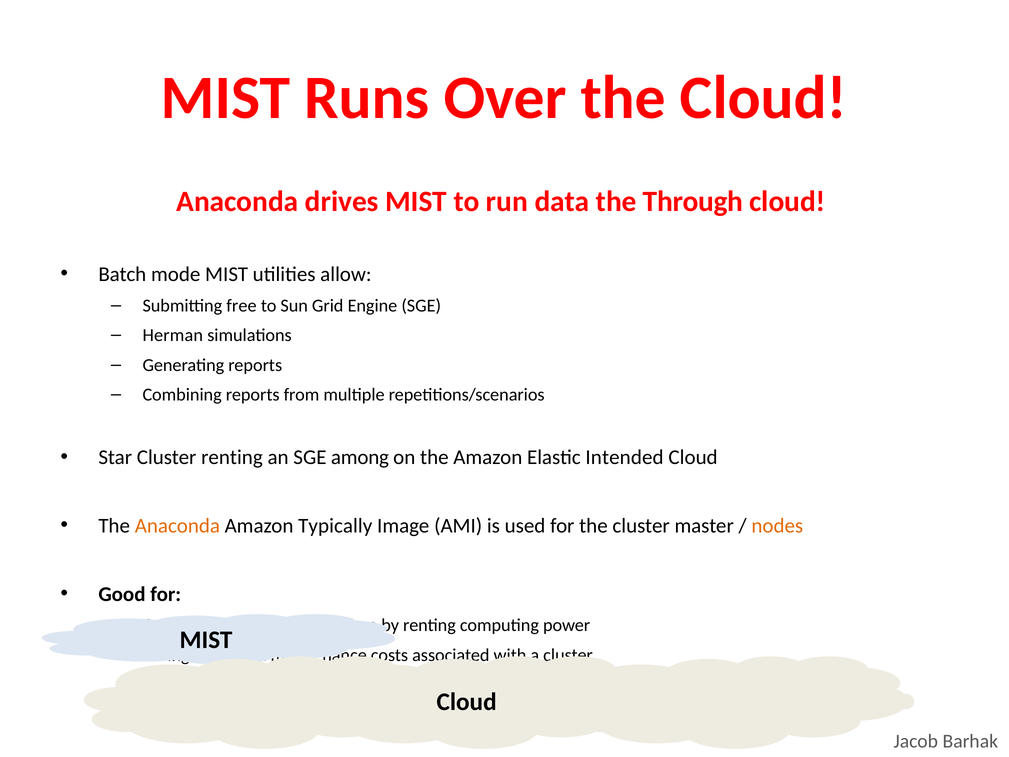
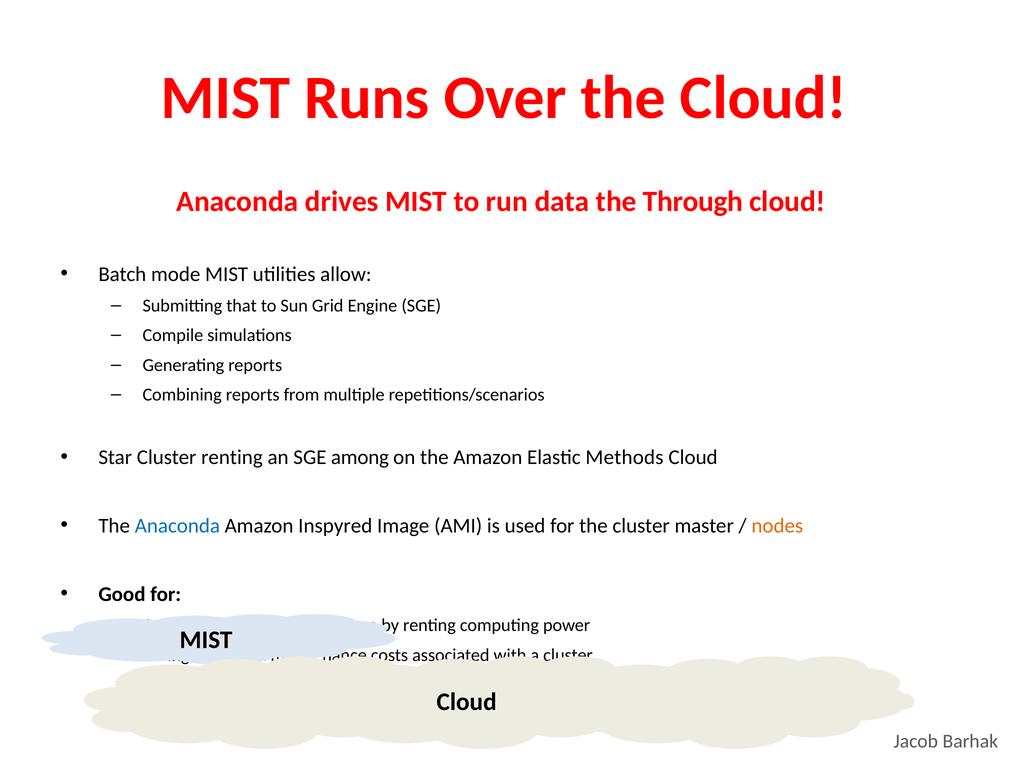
free: free -> that
Herman: Herman -> Compile
Intended: Intended -> Methods
Anaconda at (177, 526) colour: orange -> blue
Typically: Typically -> Inspyred
